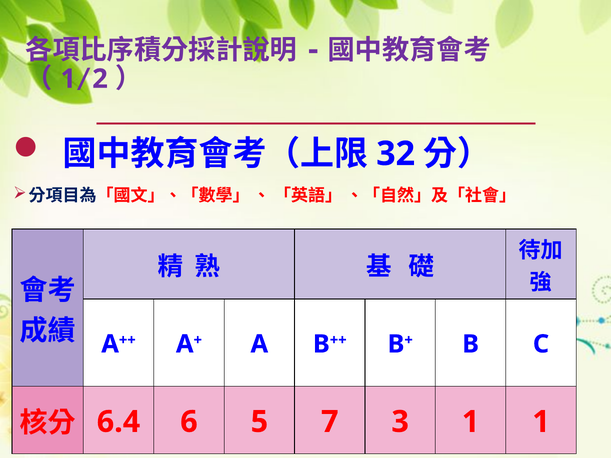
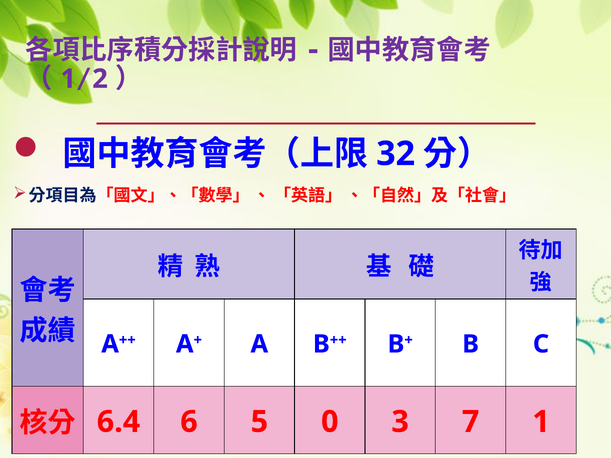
7: 7 -> 0
3 1: 1 -> 7
